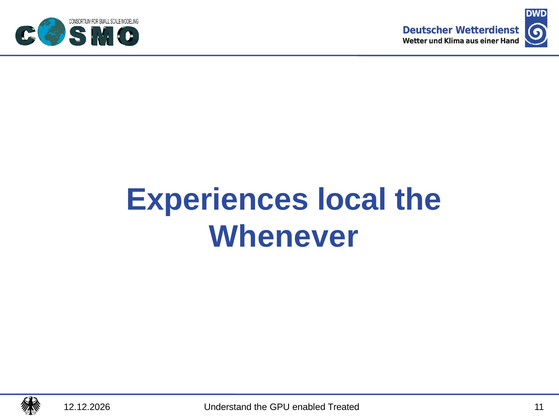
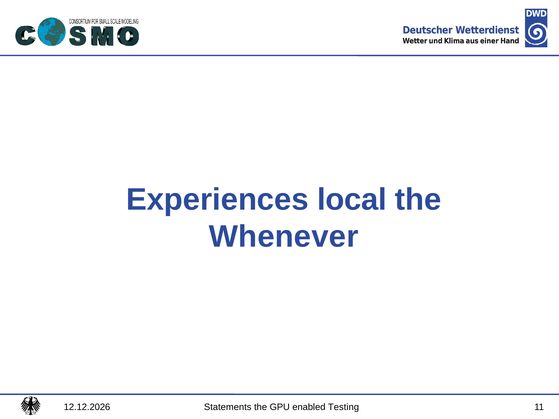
Understand: Understand -> Statements
Treated: Treated -> Testing
